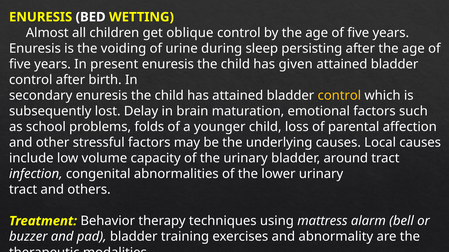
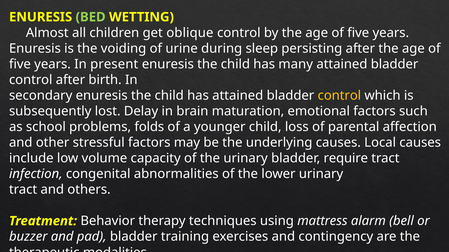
BED colour: white -> light green
given: given -> many
around: around -> require
abnormality: abnormality -> contingency
